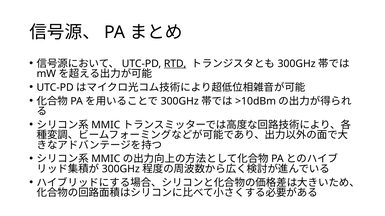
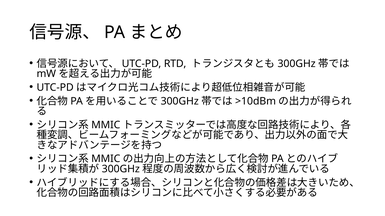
RTD underline: present -> none
